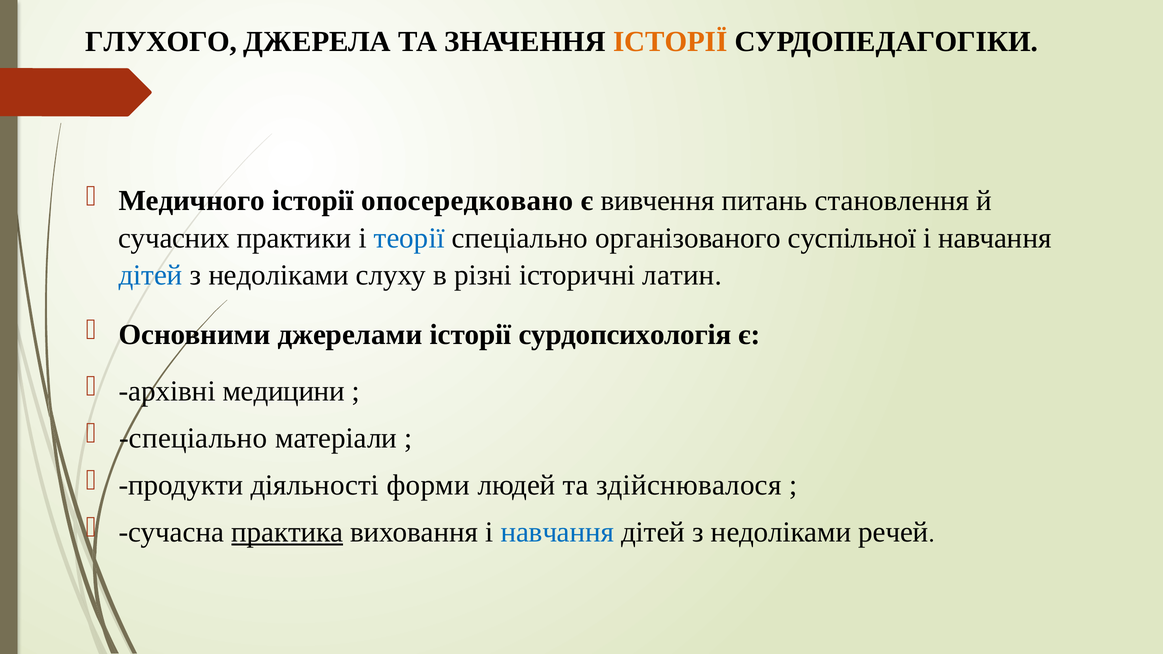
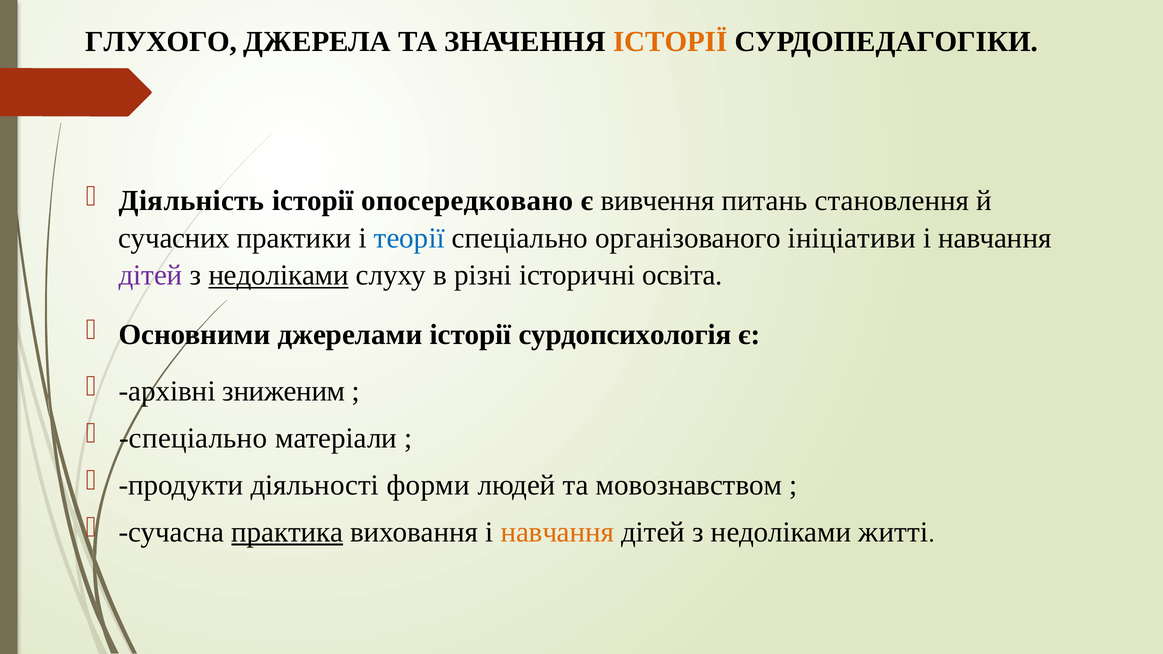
Медичного: Медичного -> Діяльність
суспільної: суспільної -> ініціативи
дітей at (151, 275) colour: blue -> purple
недоліками at (279, 275) underline: none -> present
латин: латин -> освіта
медицини: медицини -> зниженим
здійснювалося: здійснювалося -> мовознавством
навчання at (557, 532) colour: blue -> orange
речей: речей -> житті
